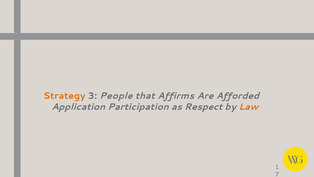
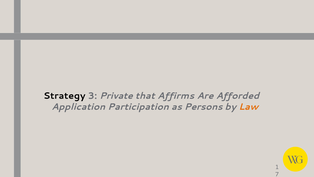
Strategy colour: orange -> black
People: People -> Private
Respect: Respect -> Persons
